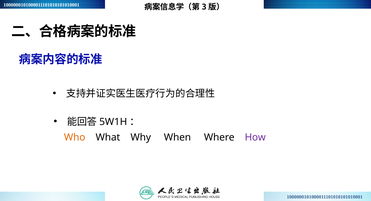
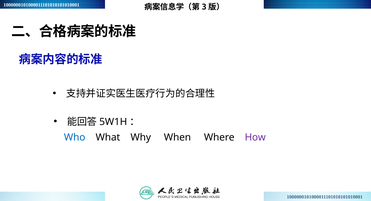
Who colour: orange -> blue
